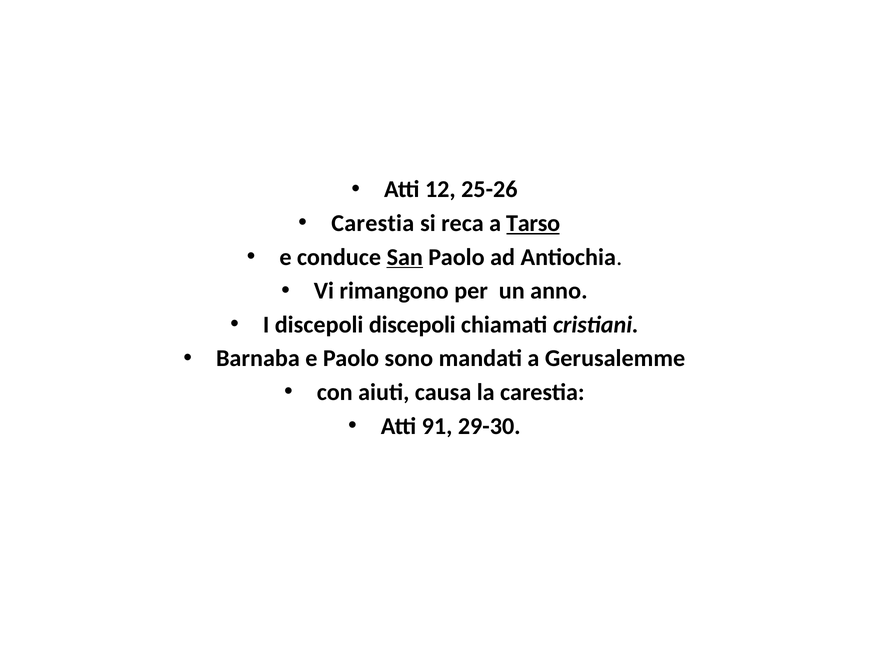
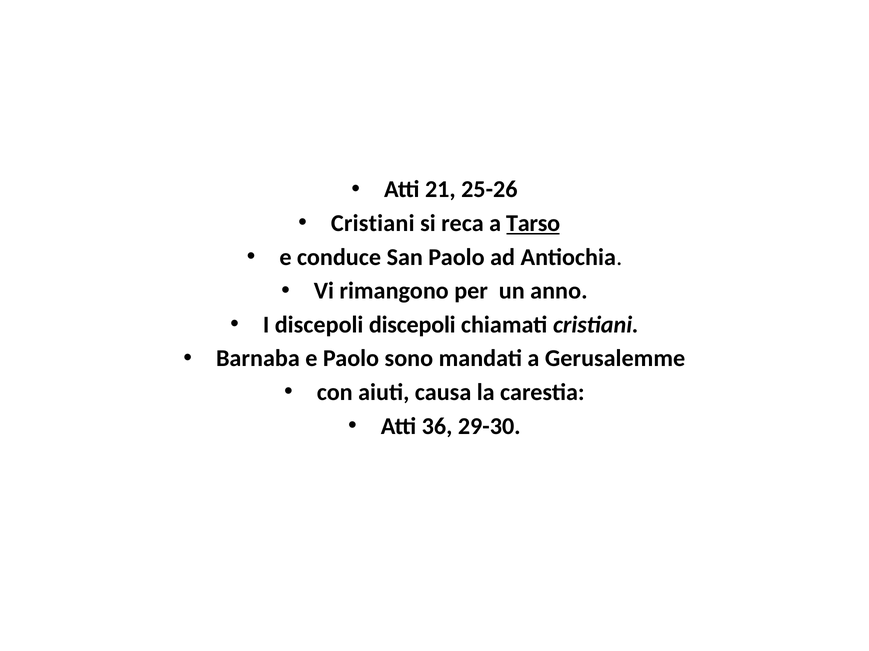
12: 12 -> 21
Carestia at (373, 224): Carestia -> Cristiani
San underline: present -> none
91: 91 -> 36
